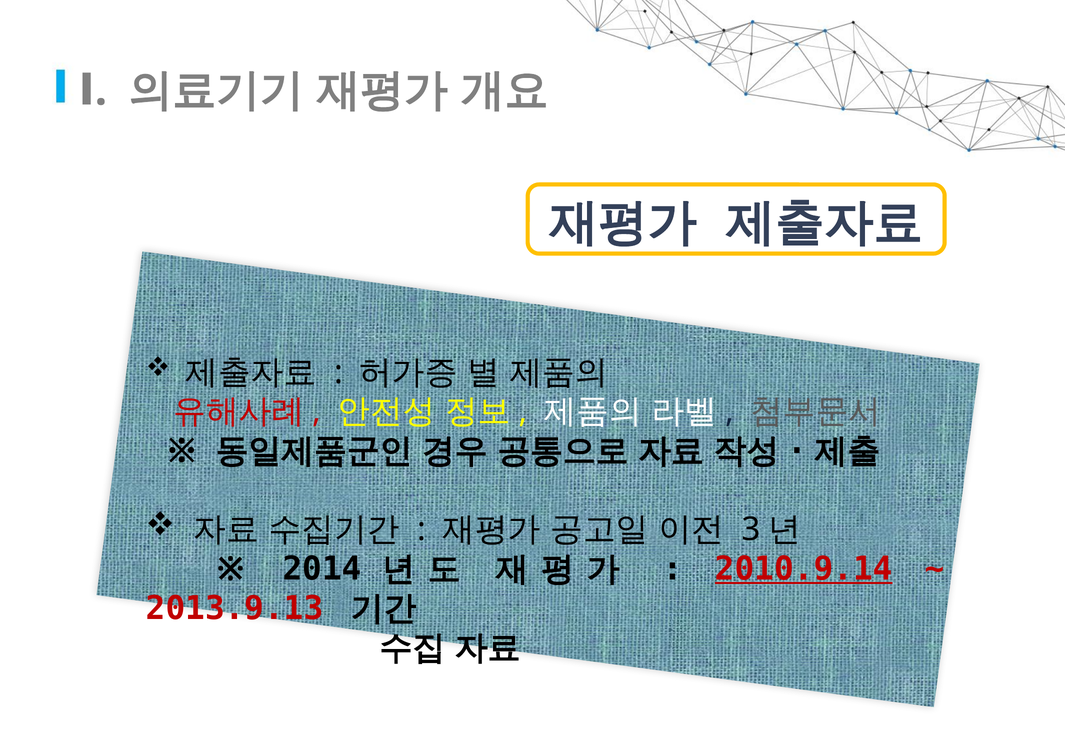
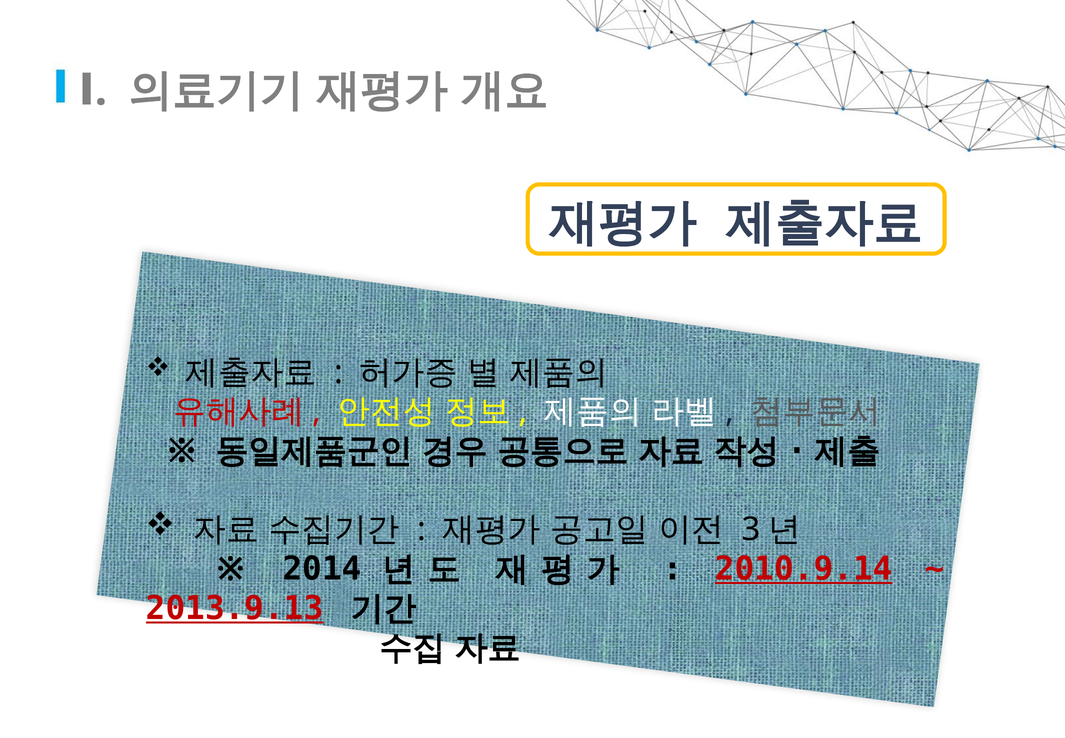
2013.9.13 underline: none -> present
